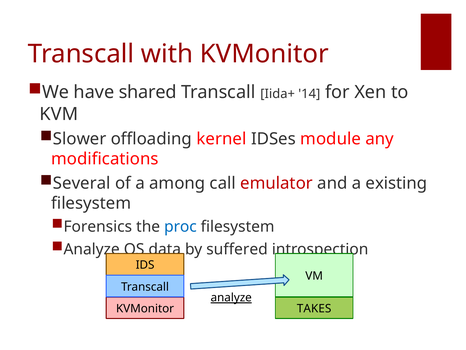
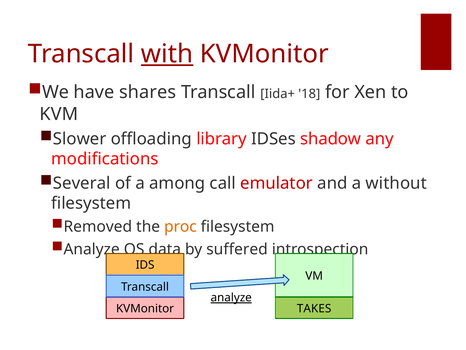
with underline: none -> present
shared: shared -> shares
14: 14 -> 18
kernel: kernel -> library
module: module -> shadow
existing: existing -> without
Forensics: Forensics -> Removed
proc colour: blue -> orange
